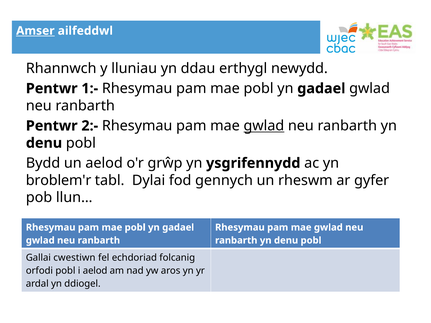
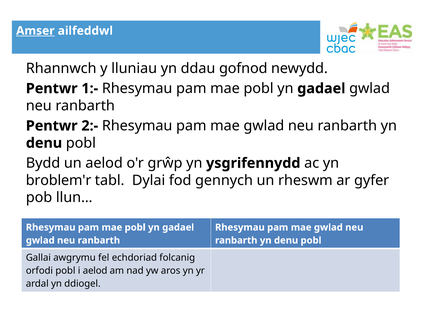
erthygl: erthygl -> gofnod
gwlad at (264, 126) underline: present -> none
cwestiwn: cwestiwn -> awgrymu
